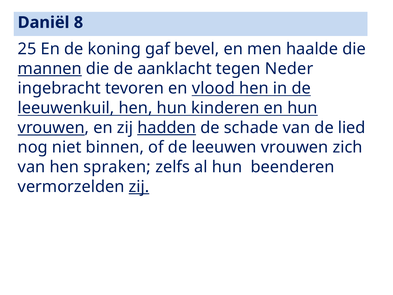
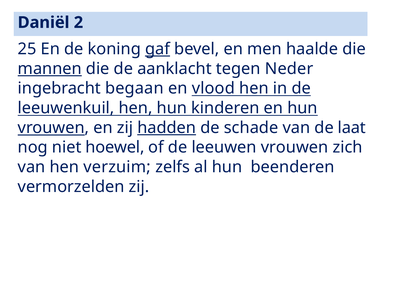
8: 8 -> 2
gaf underline: none -> present
tevoren: tevoren -> begaan
lied: lied -> laat
binnen: binnen -> hoewel
spraken: spraken -> verzuim
zij at (139, 186) underline: present -> none
